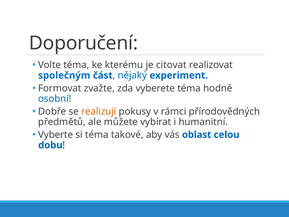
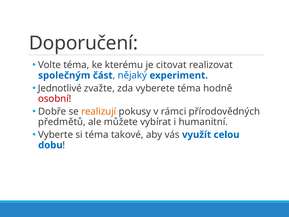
Formovat: Formovat -> Jednotlivé
osobní colour: blue -> red
oblast: oblast -> využít
